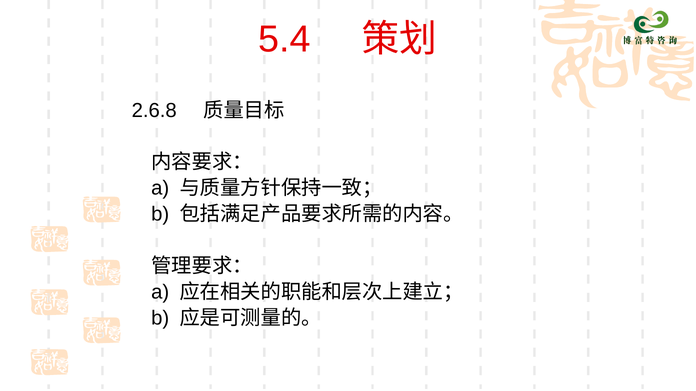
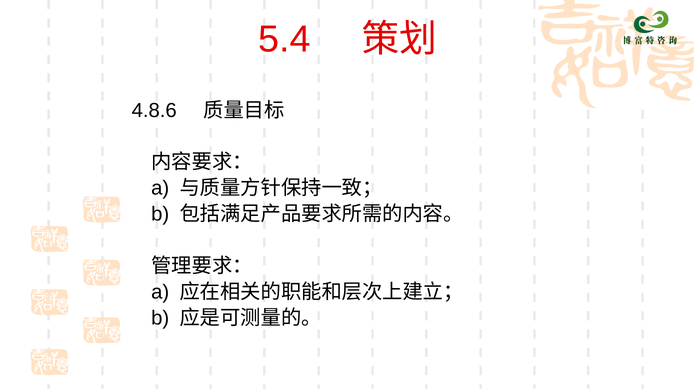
2.6.8: 2.6.8 -> 4.8.6
